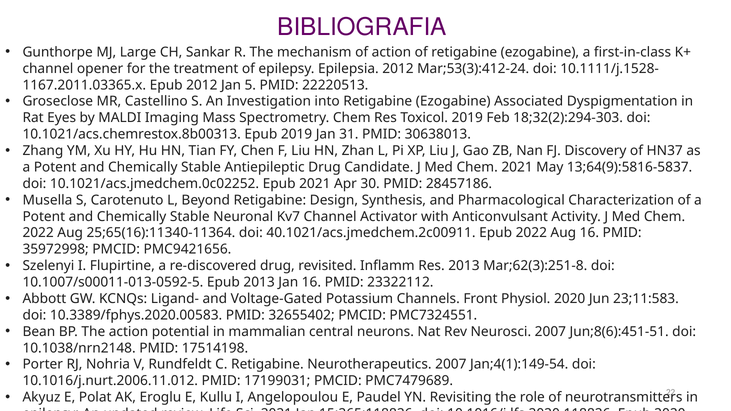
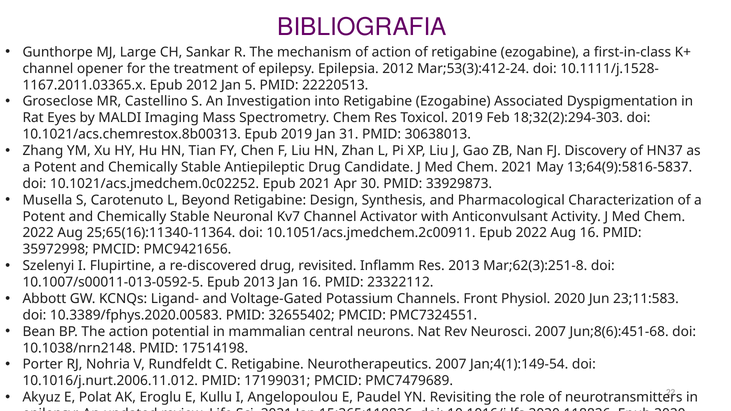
28457186: 28457186 -> 33929873
40.1021/acs.jmedchem.2c00911: 40.1021/acs.jmedchem.2c00911 -> 10.1051/acs.jmedchem.2c00911
Jun;8(6):451-51: Jun;8(6):451-51 -> Jun;8(6):451-68
